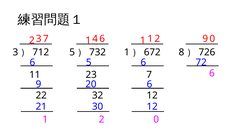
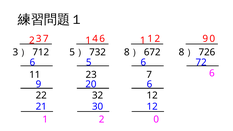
1 at (127, 52): 1 -> 8
